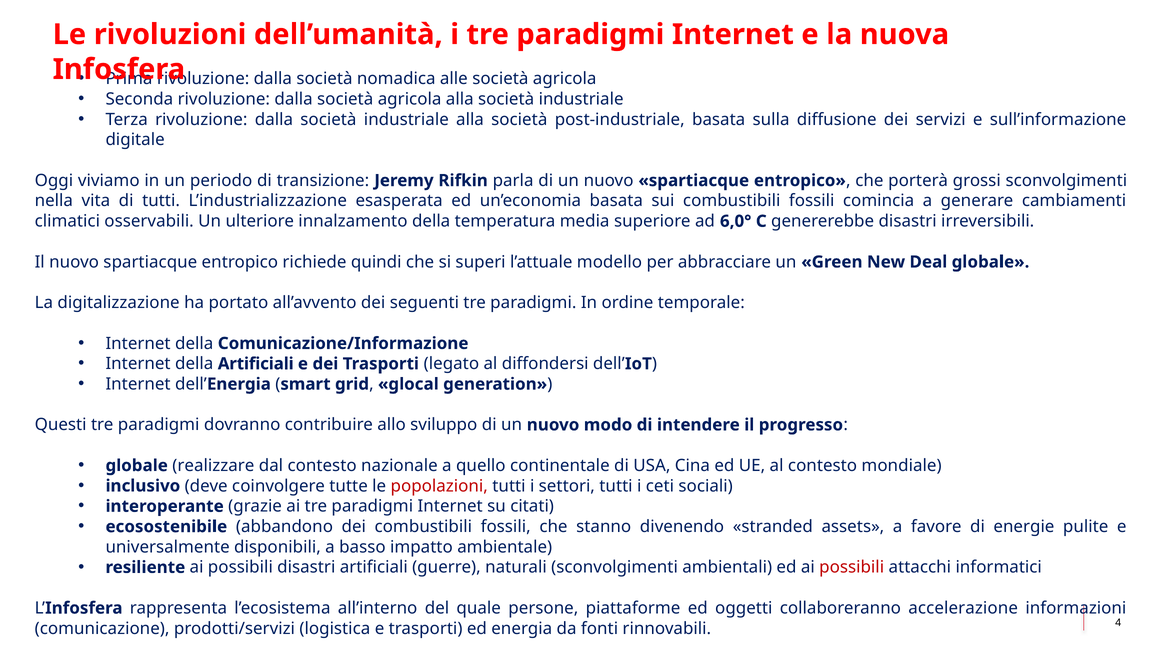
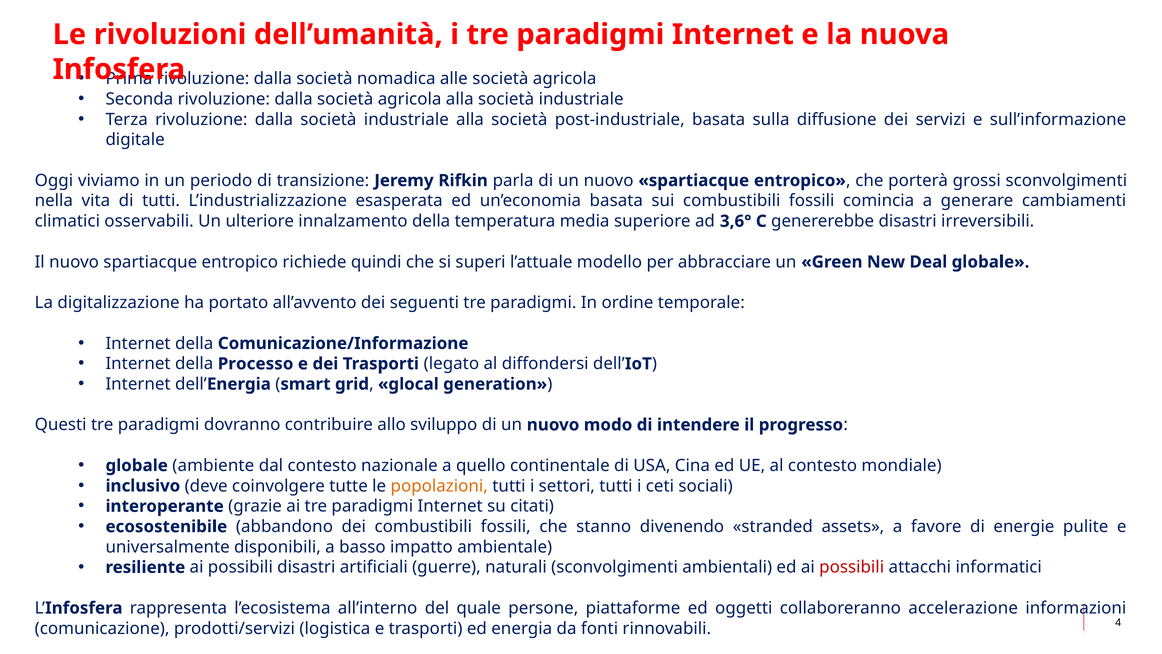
6,0°: 6,0° -> 3,6°
della Artificiali: Artificiali -> Processo
realizzare: realizzare -> ambiente
popolazioni colour: red -> orange
